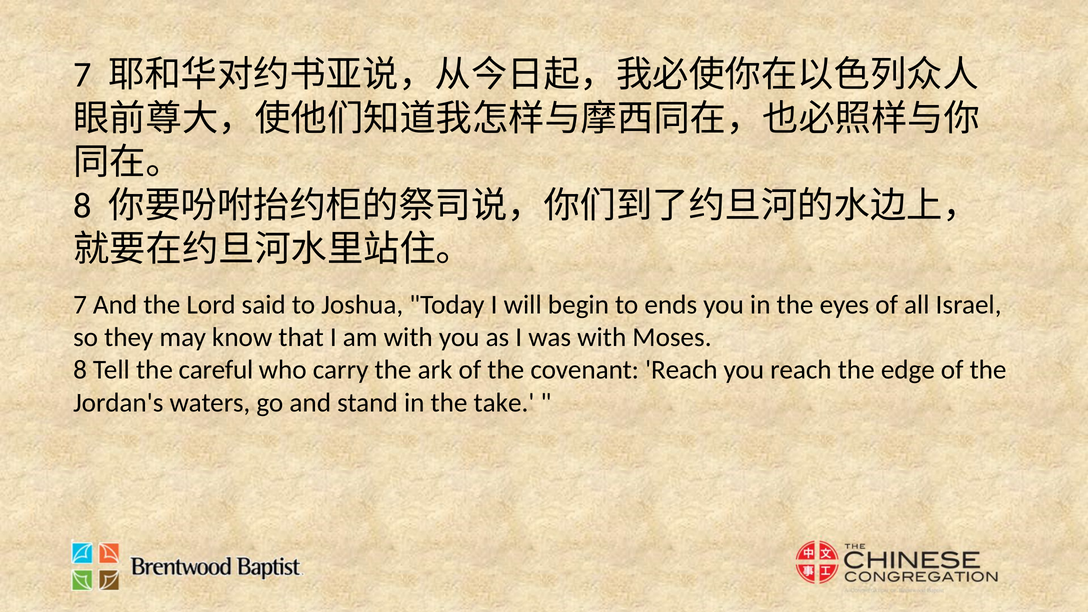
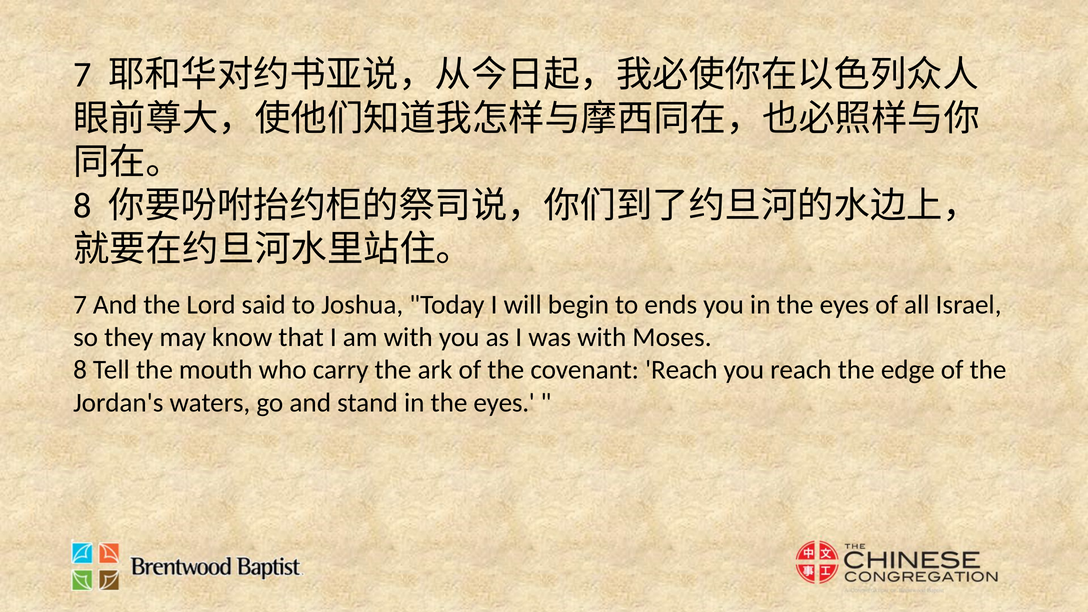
careful: careful -> mouth
stand in the take: take -> eyes
